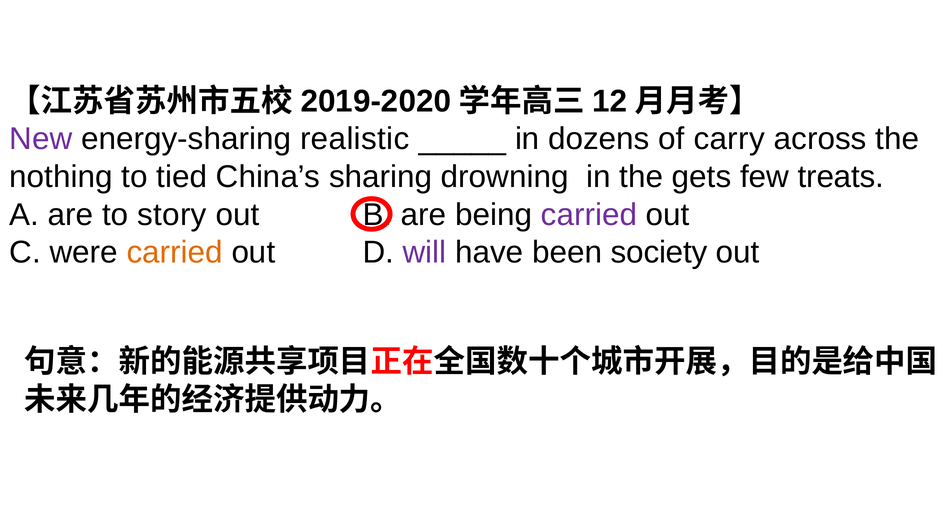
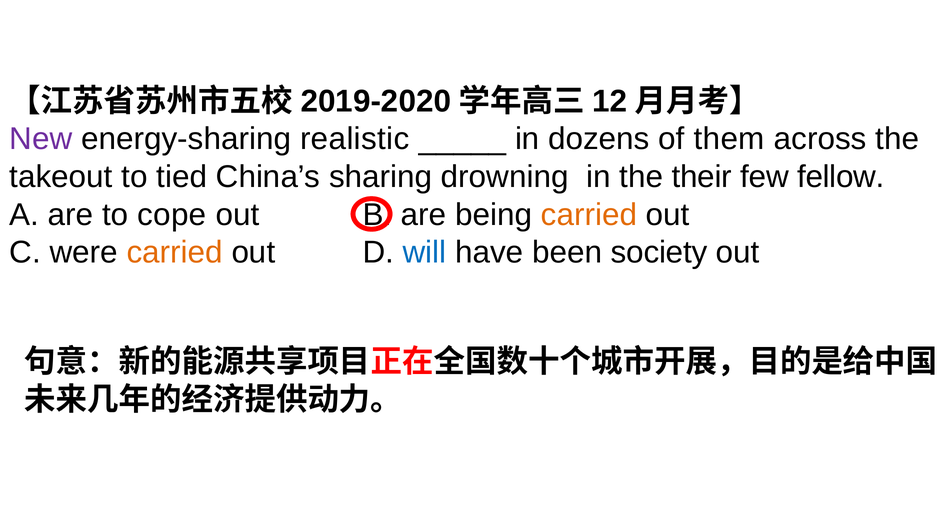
carry: carry -> them
nothing: nothing -> takeout
gets: gets -> their
treats: treats -> fellow
story: story -> cope
carried at (589, 215) colour: purple -> orange
will colour: purple -> blue
